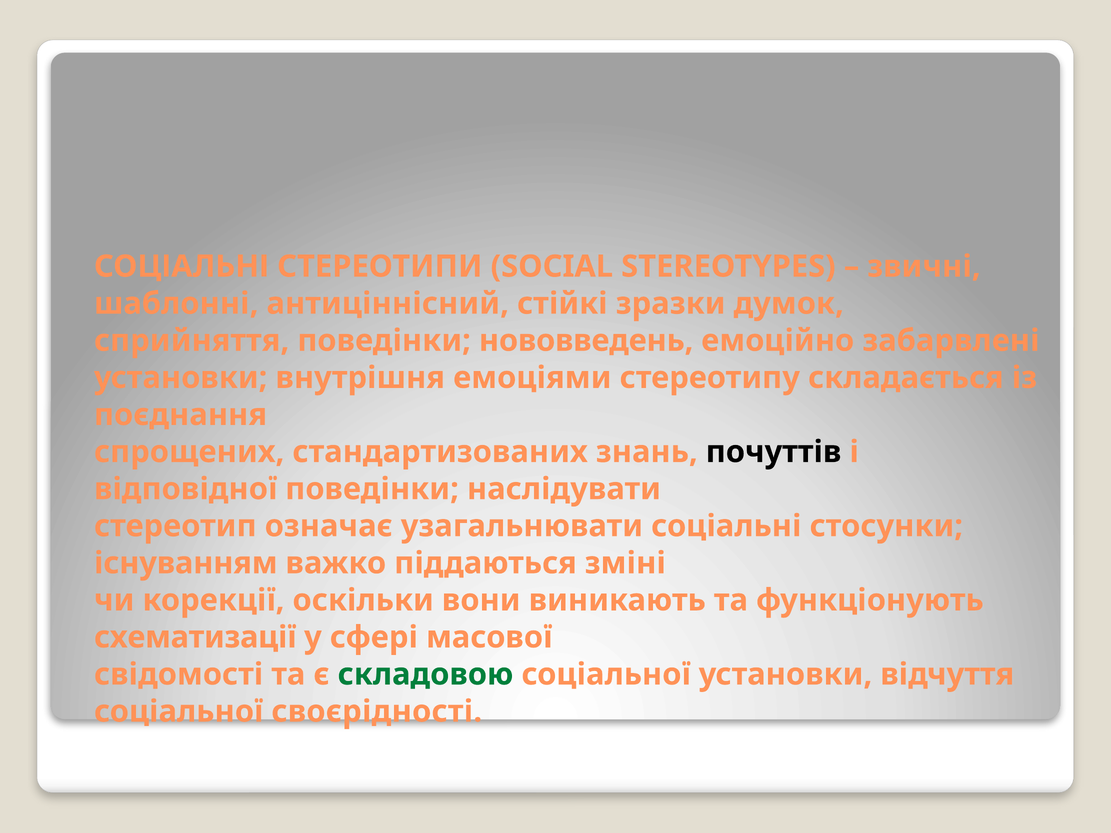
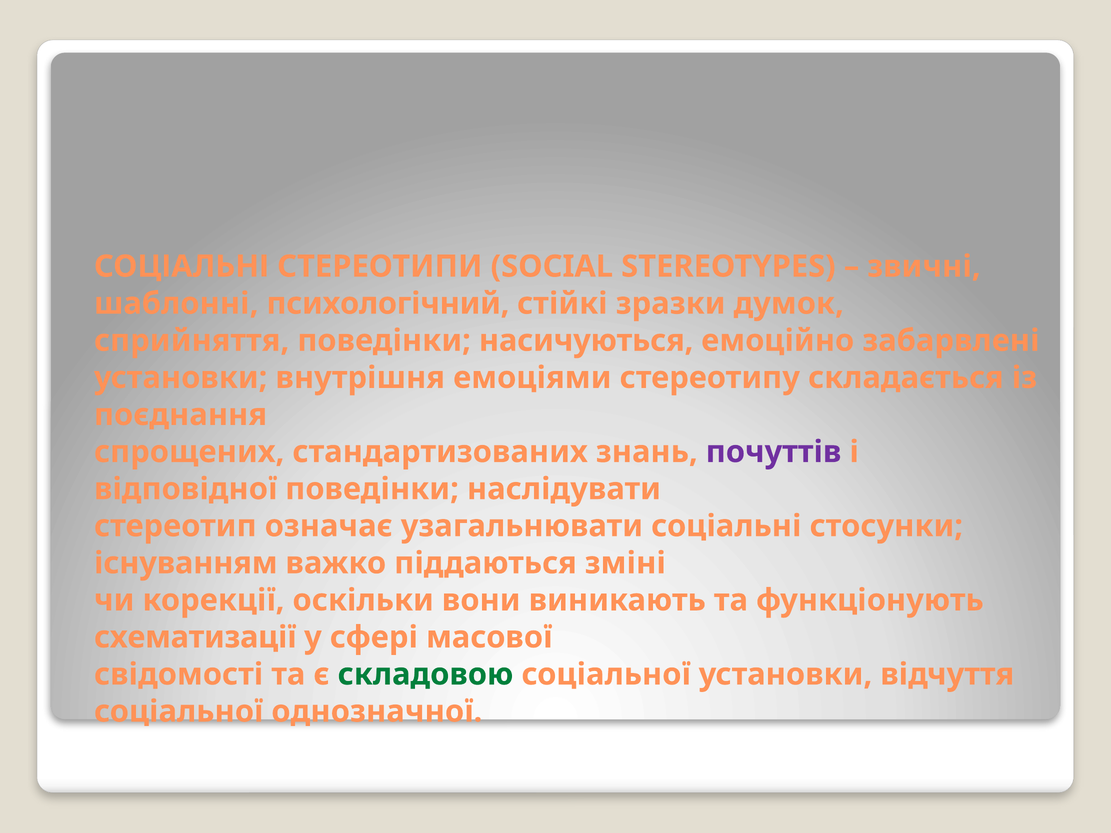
антиціннісний: антиціннісний -> психологічний
нововведень: нововведень -> насичуються
почуттів colour: black -> purple
своєрідності: своєрідності -> однозначної
